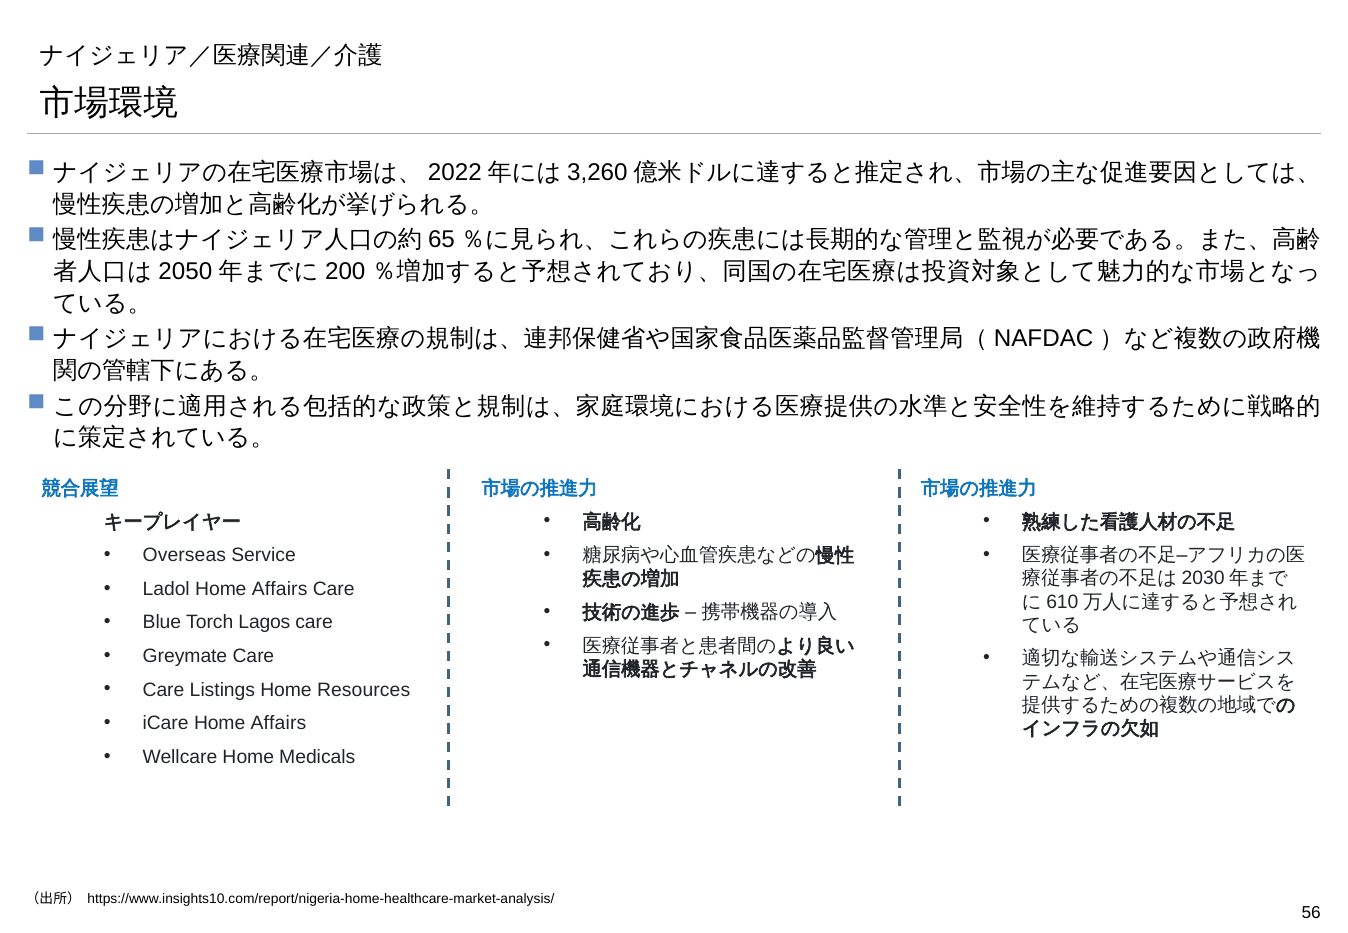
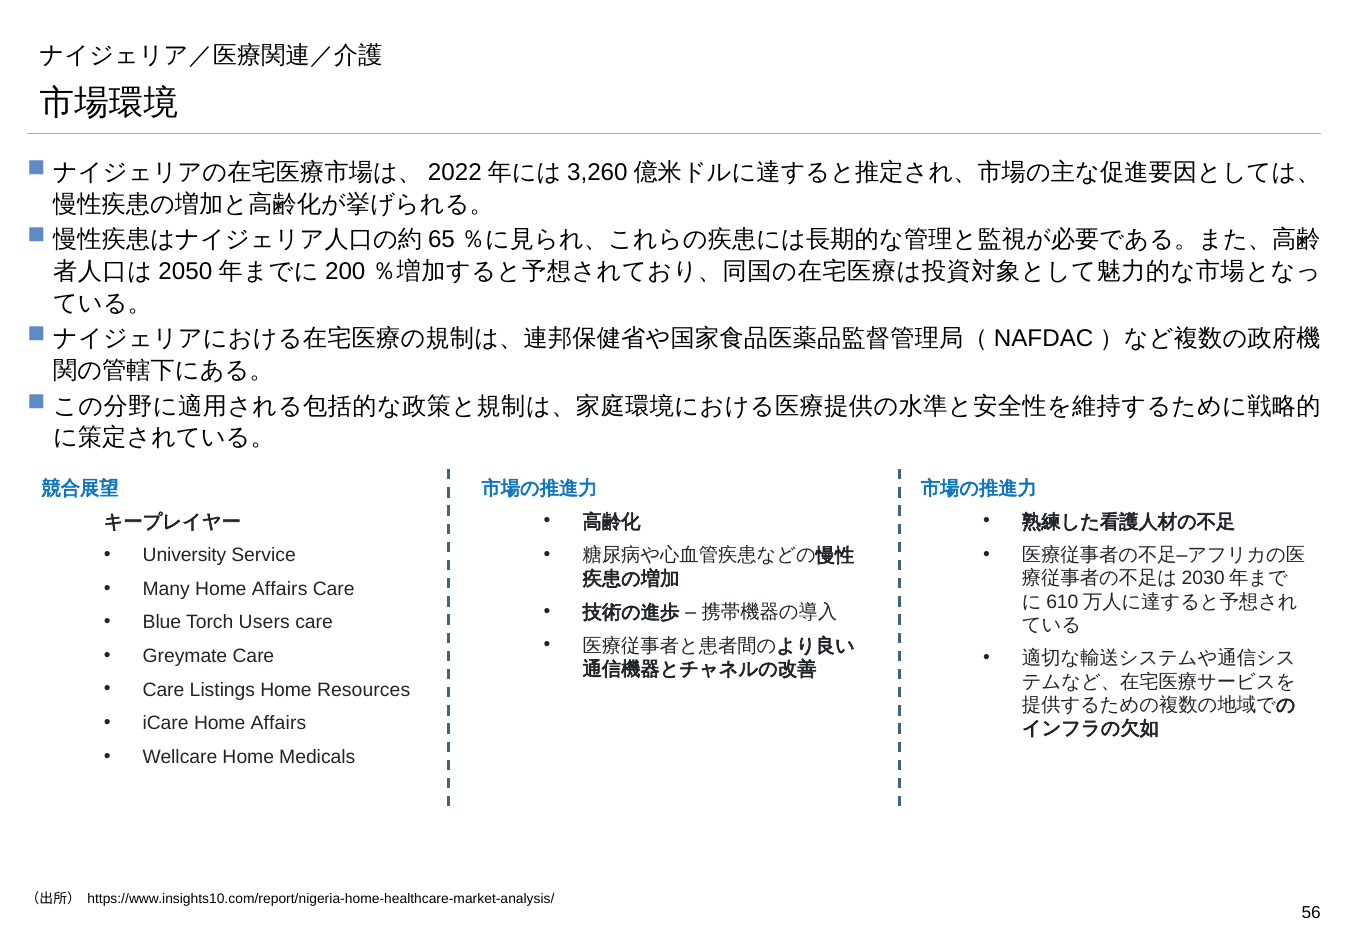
Overseas: Overseas -> University
Ladol: Ladol -> Many
Lagos: Lagos -> Users
